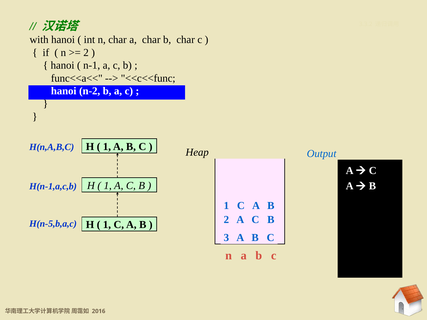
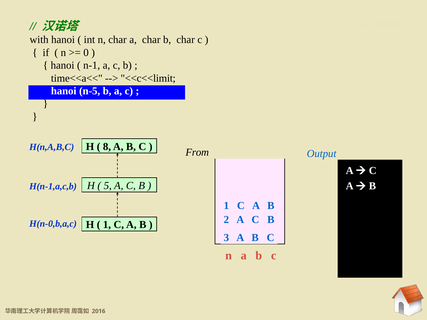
2 at (86, 53): 2 -> 0
func<<a<<: func<<a<< -> time<<a<<
<<c<<func: <<c<<func -> <<c<<limit
n-2: n-2 -> n-5
1 at (107, 147): 1 -> 8
Heap: Heap -> From
1 at (108, 186): 1 -> 5
H(n-5,b,a,c: H(n-5,b,a,c -> H(n-0,b,a,c
